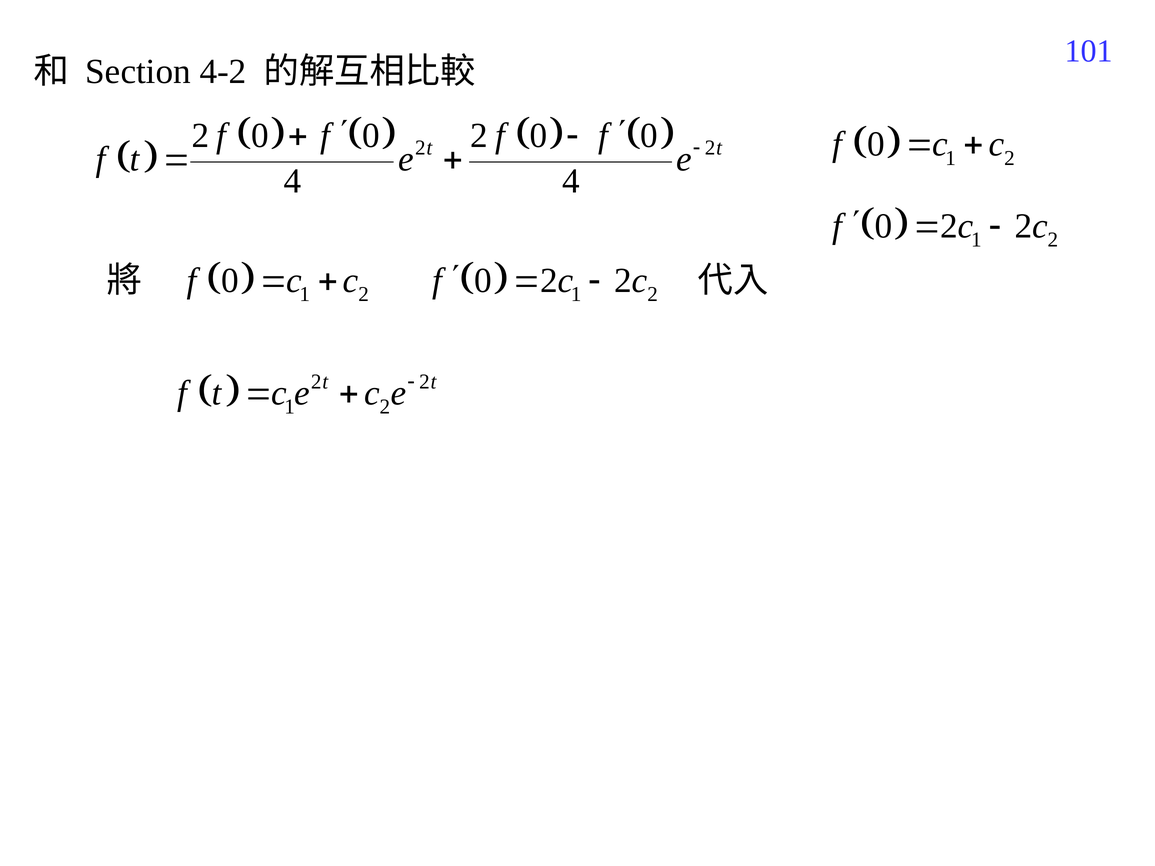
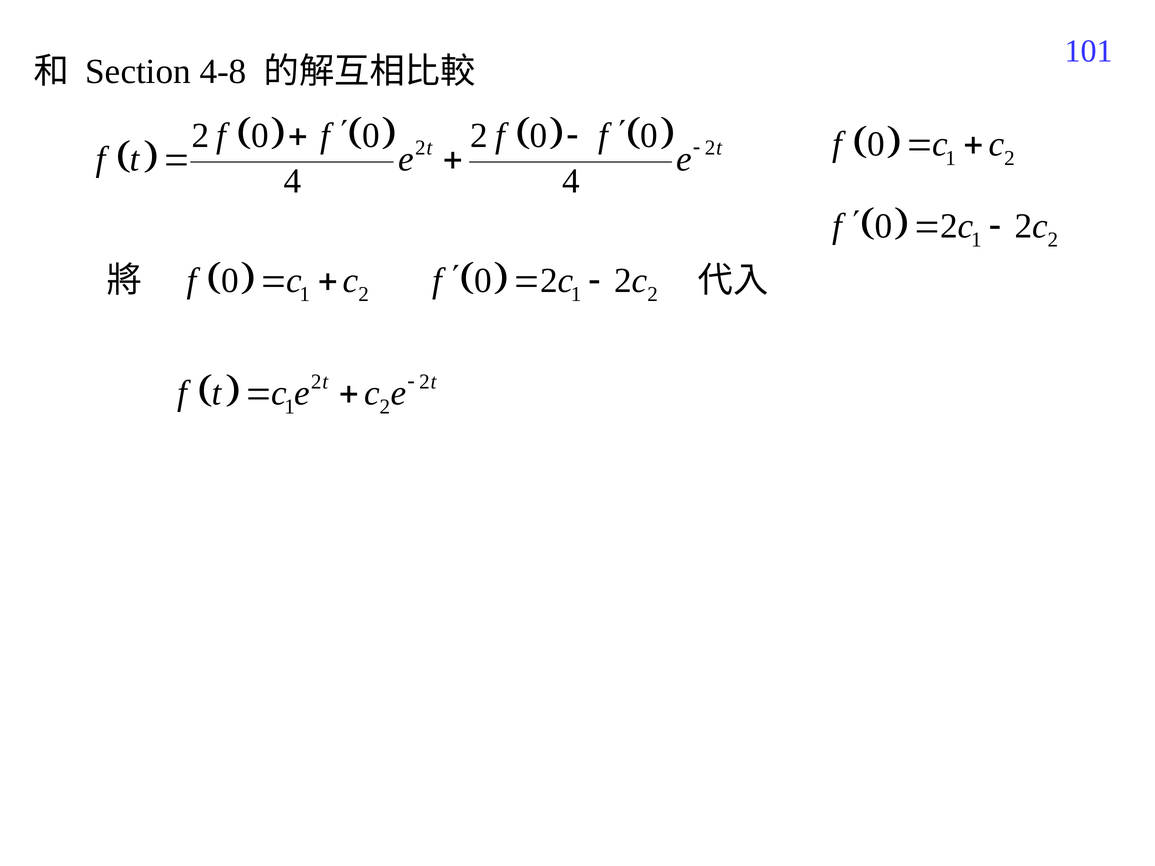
4-2: 4-2 -> 4-8
